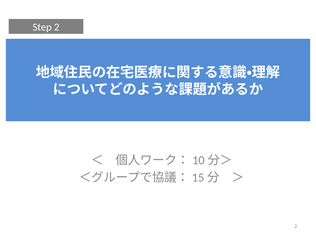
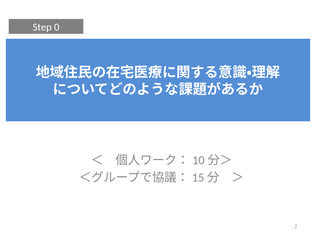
Step 2: 2 -> 0
